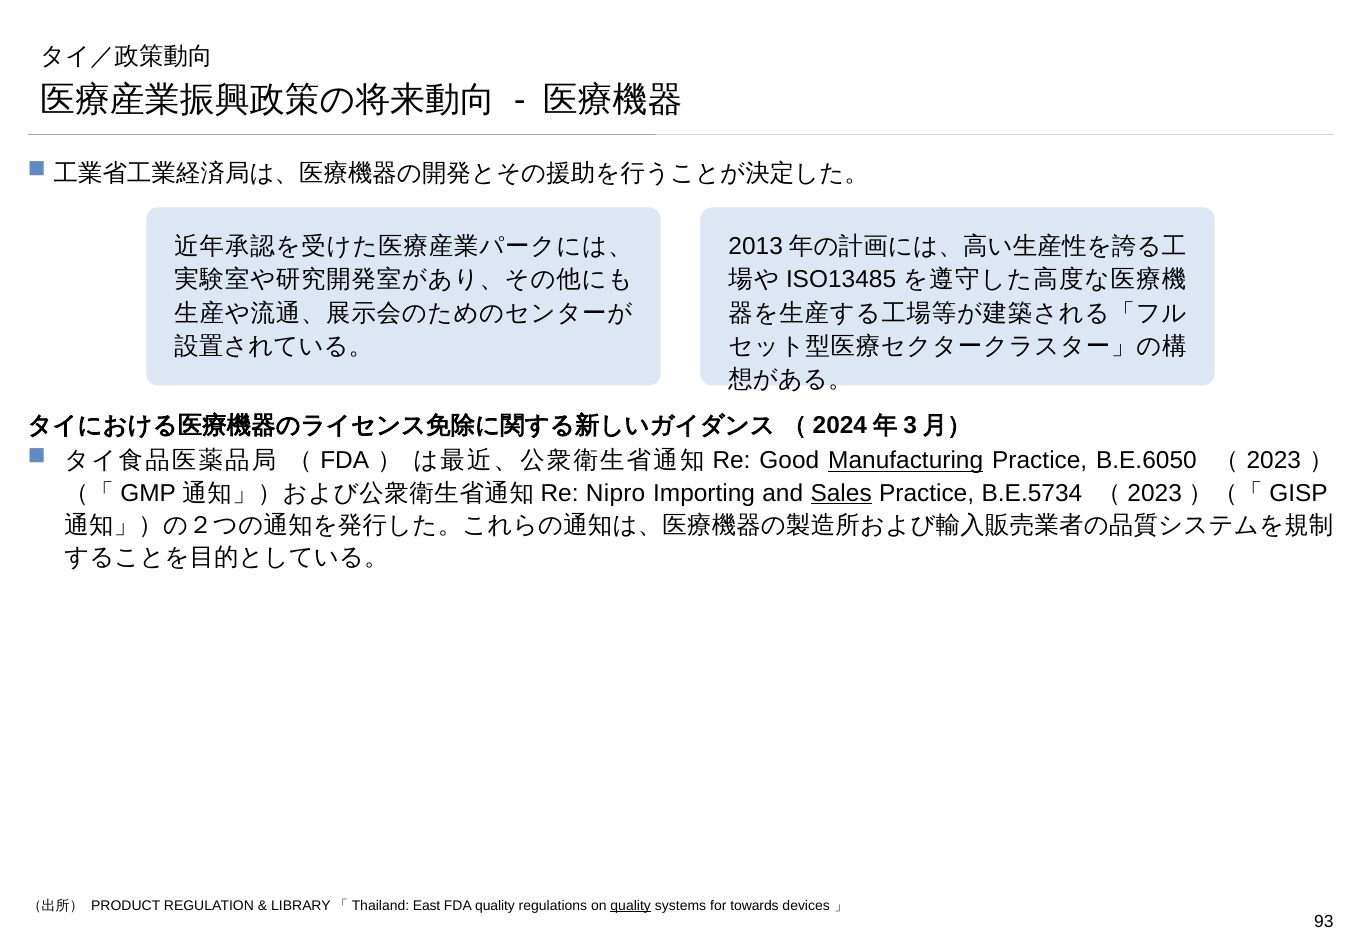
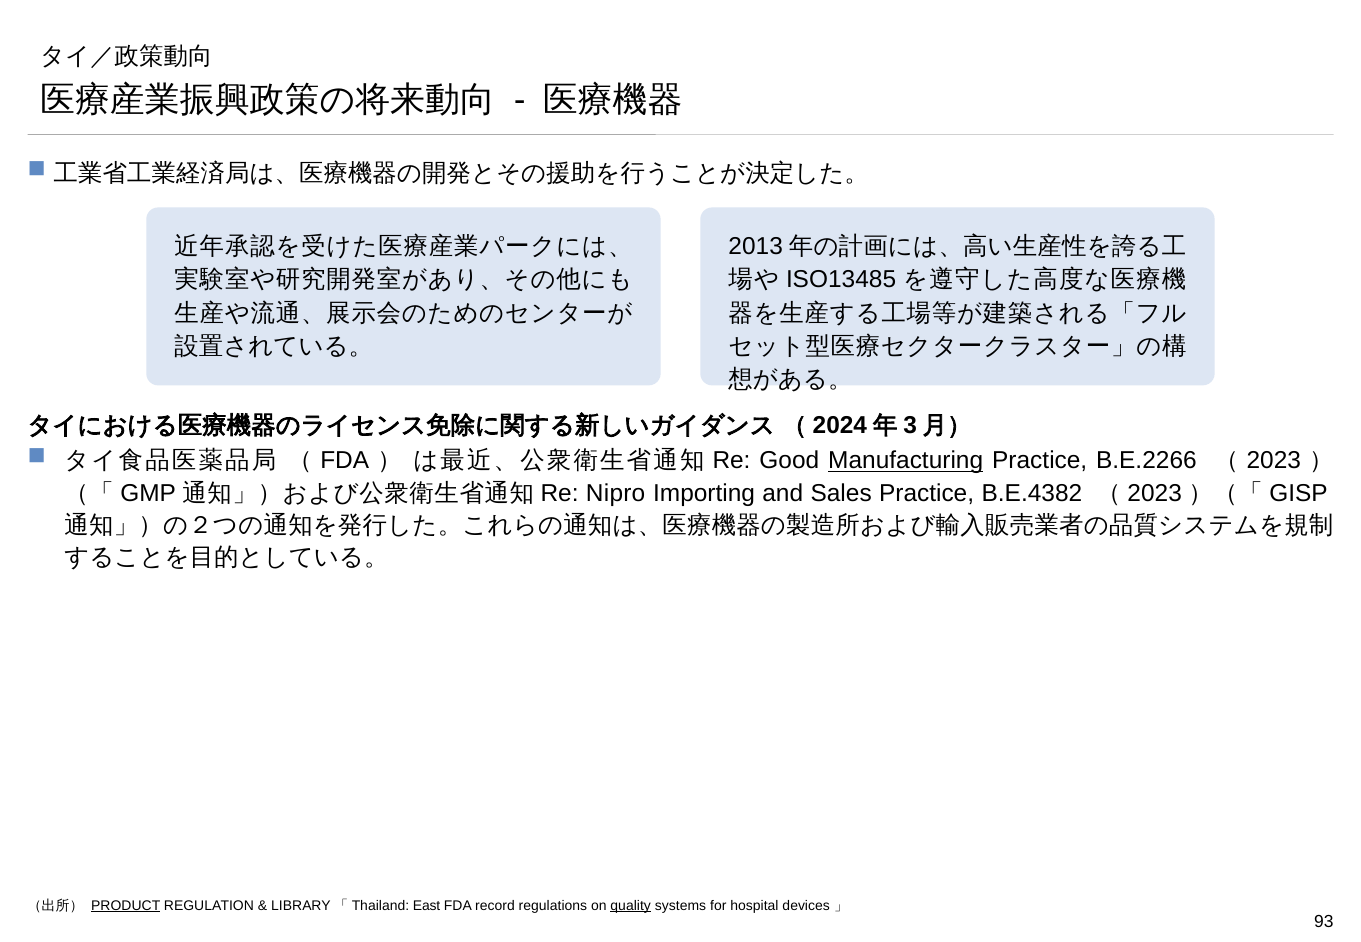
B.E.6050: B.E.6050 -> B.E.2266
Sales underline: present -> none
B.E.5734: B.E.5734 -> B.E.4382
PRODUCT underline: none -> present
FDA quality: quality -> record
towards: towards -> hospital
